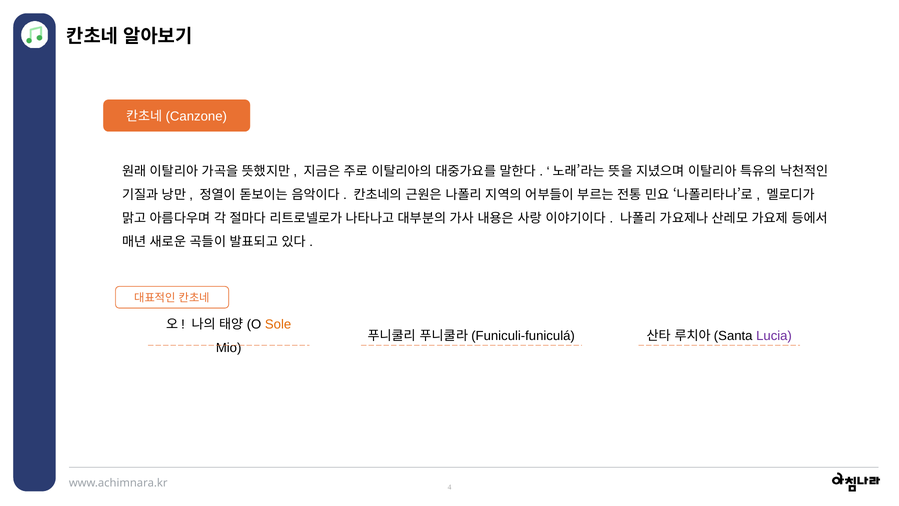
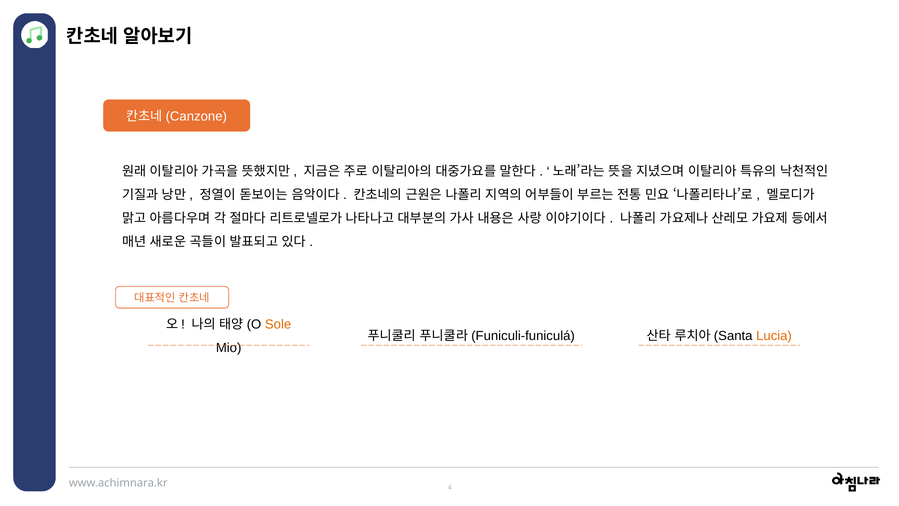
Lucia colour: purple -> orange
